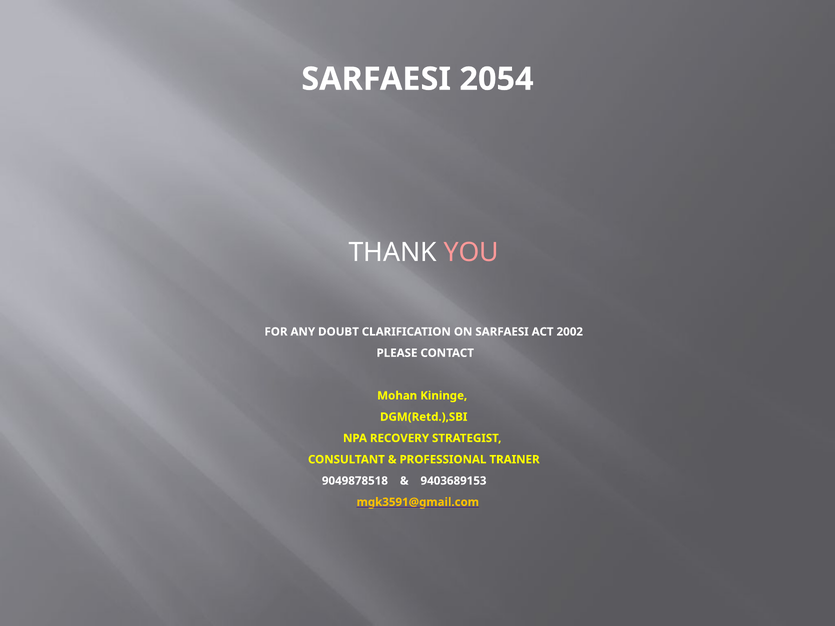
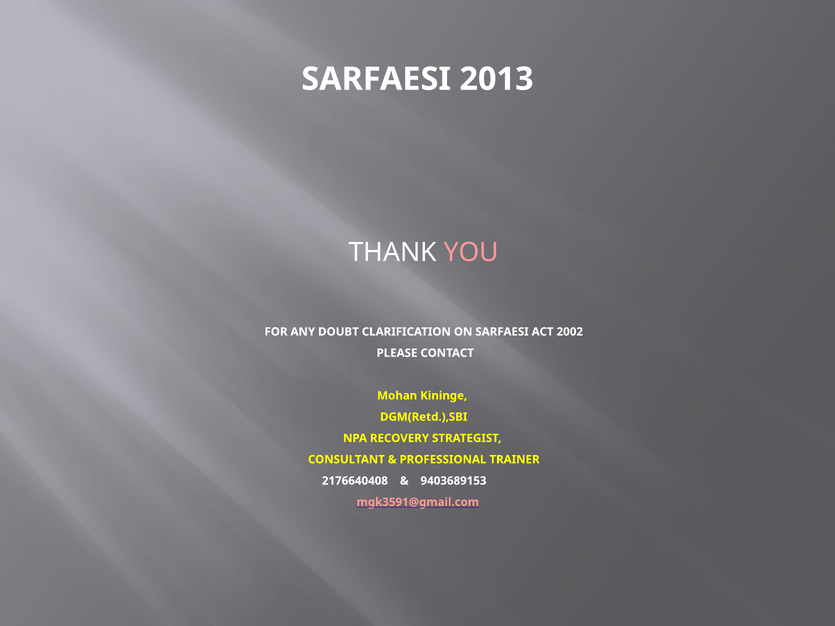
2054: 2054 -> 2013
9049878518: 9049878518 -> 2176640408
mgk3591@gmail.com colour: yellow -> pink
